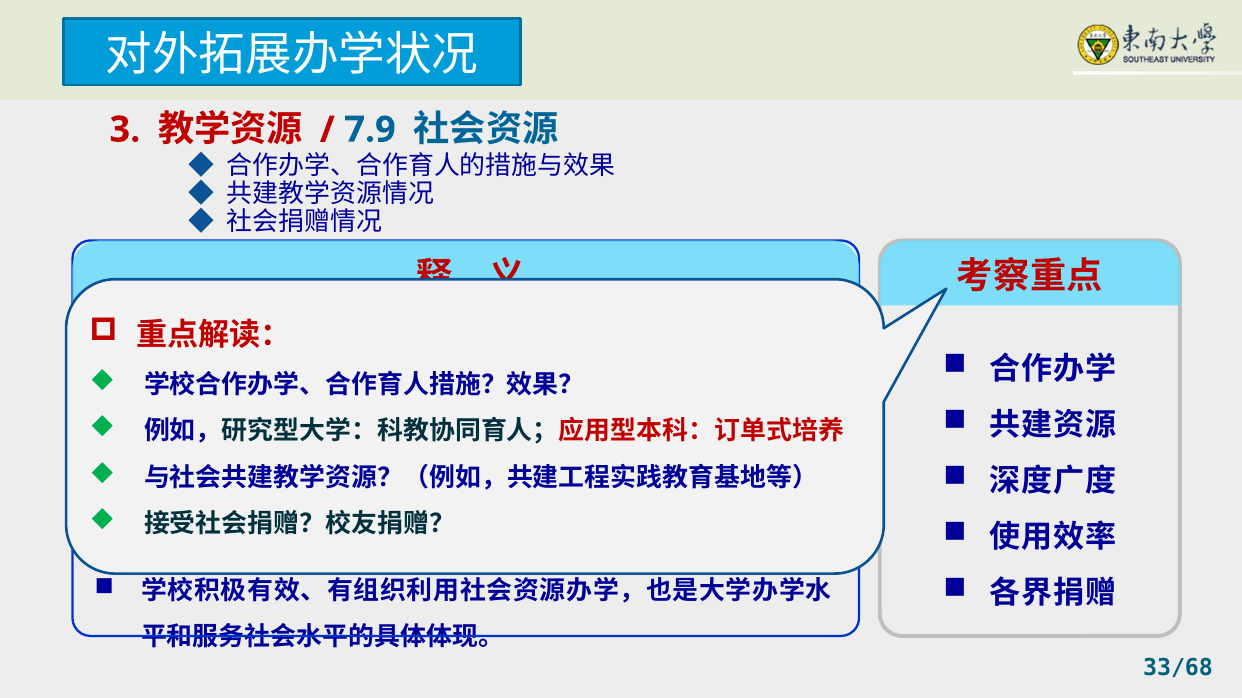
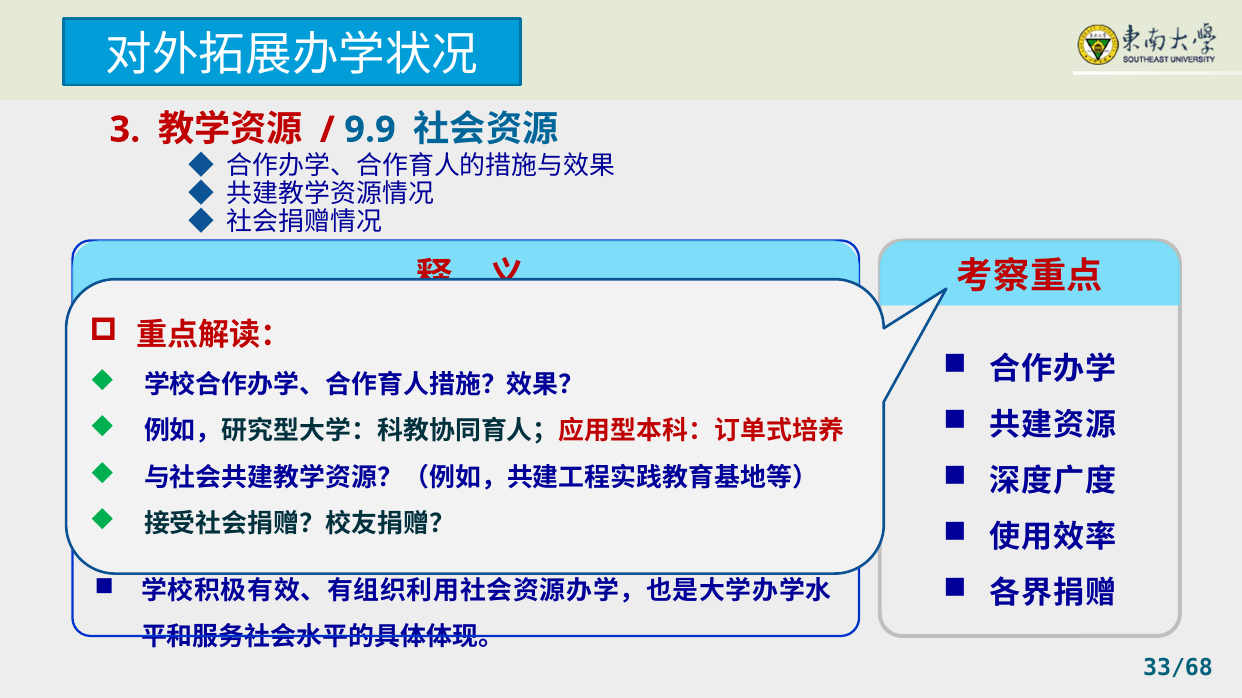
7.9: 7.9 -> 9.9
